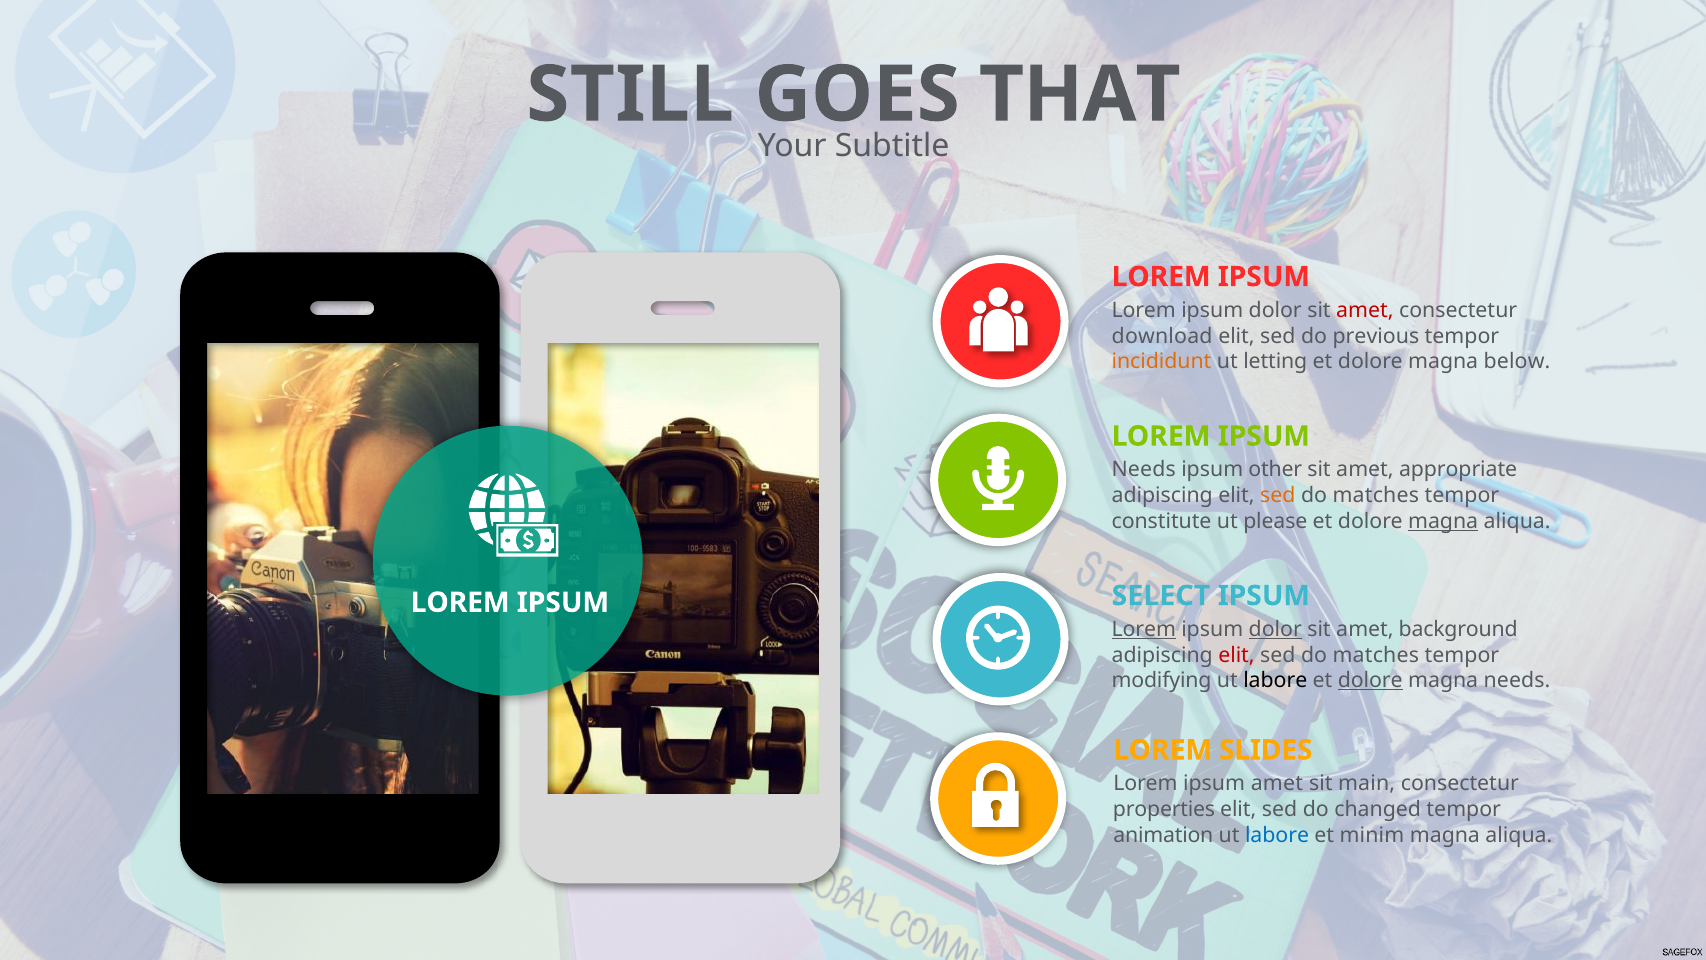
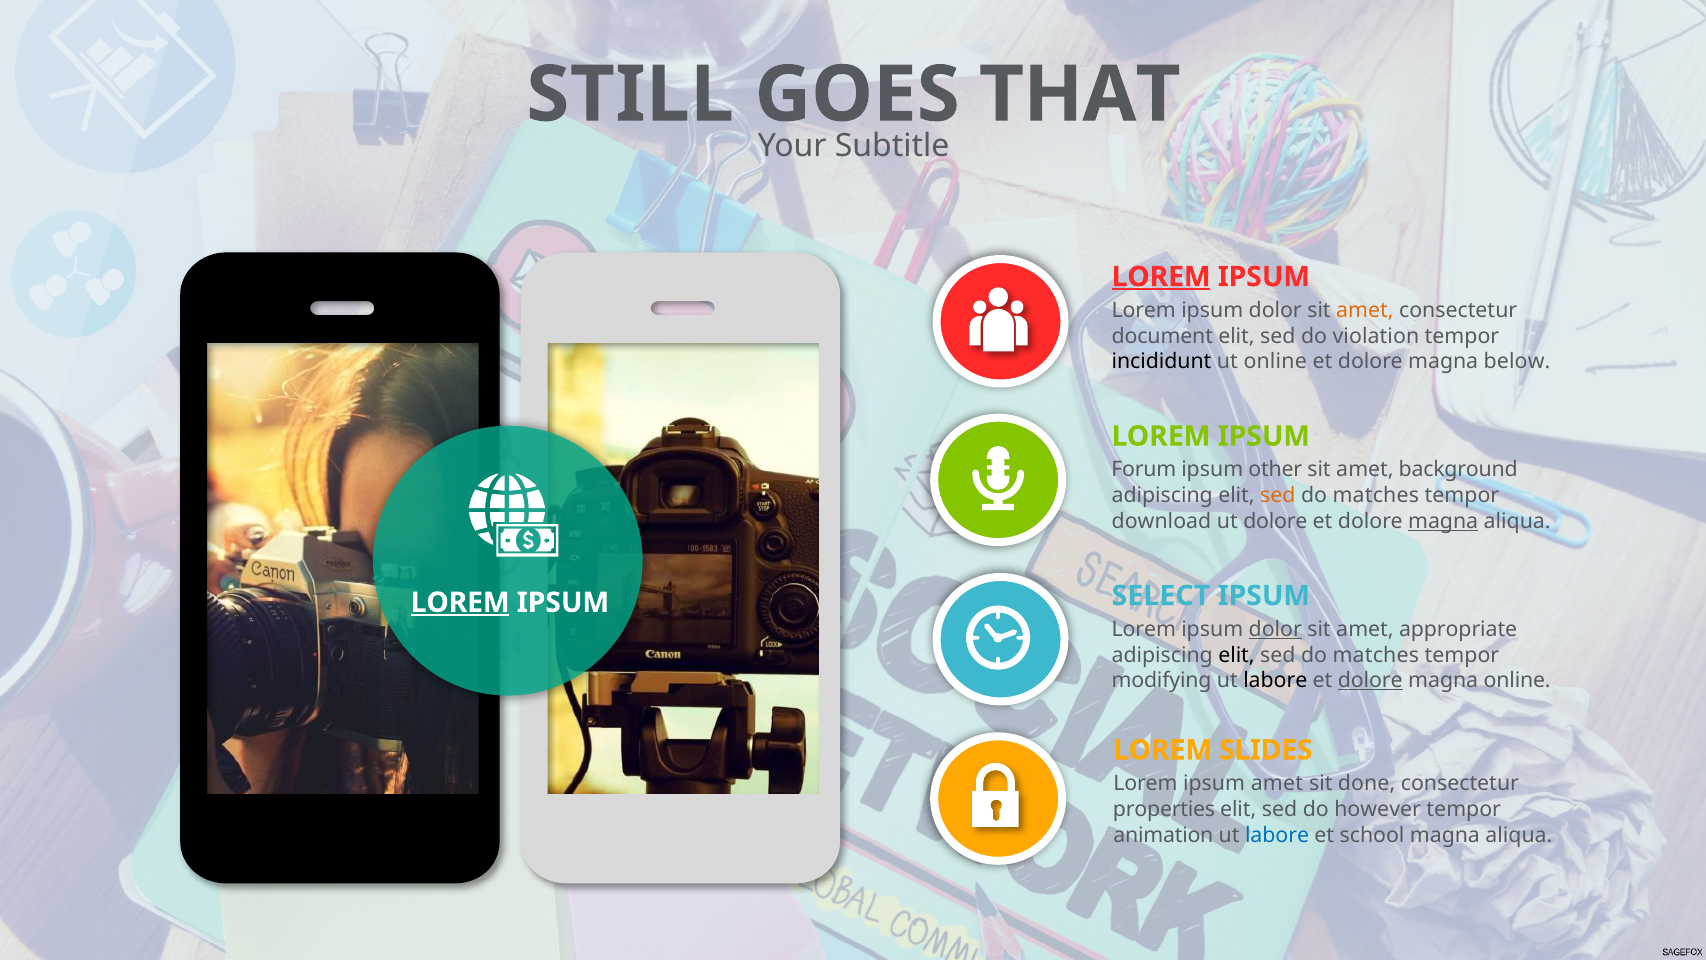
LOREM at (1161, 277) underline: none -> present
amet at (1365, 310) colour: red -> orange
download: download -> document
previous: previous -> violation
incididunt colour: orange -> black
ut letting: letting -> online
Needs at (1144, 470): Needs -> Forum
appropriate: appropriate -> background
constitute: constitute -> download
ut please: please -> dolore
LOREM at (460, 602) underline: none -> present
Lorem at (1144, 629) underline: present -> none
background: background -> appropriate
elit at (1236, 655) colour: red -> black
magna needs: needs -> online
main: main -> done
changed: changed -> however
minim: minim -> school
